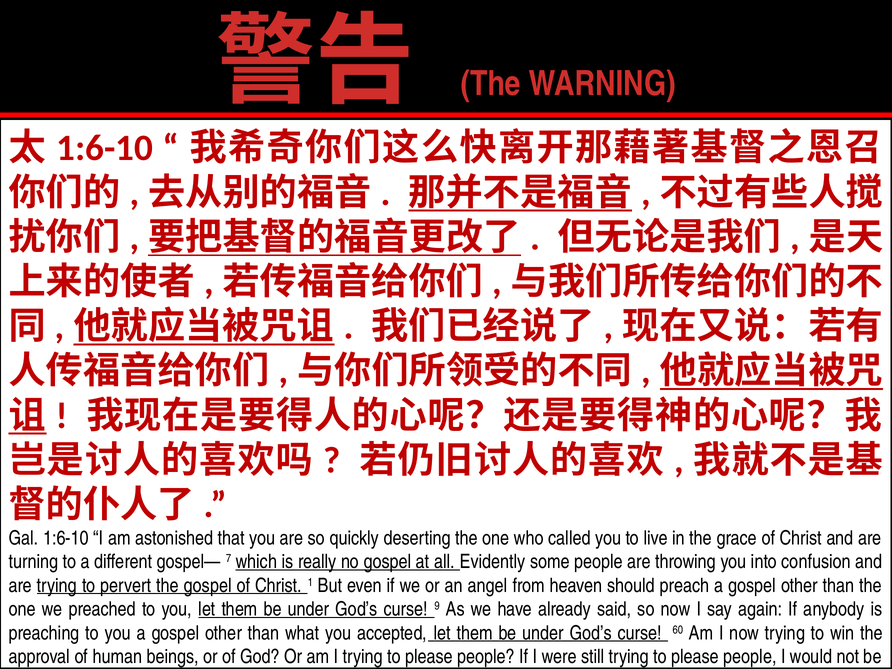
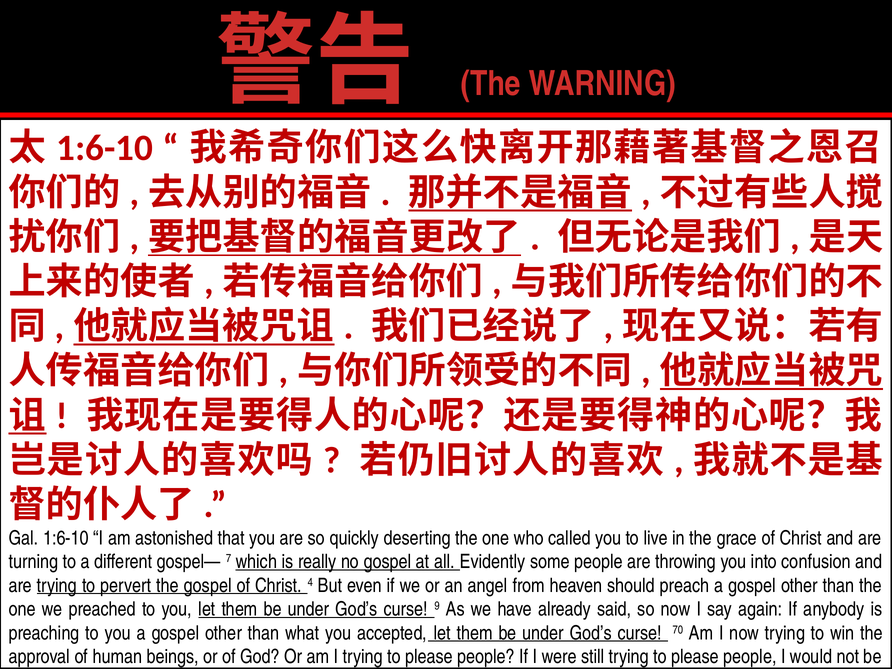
1: 1 -> 4
60: 60 -> 70
